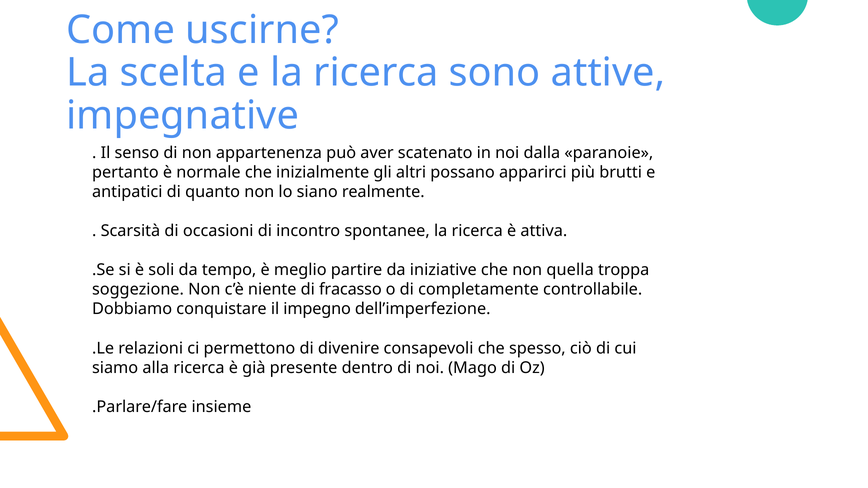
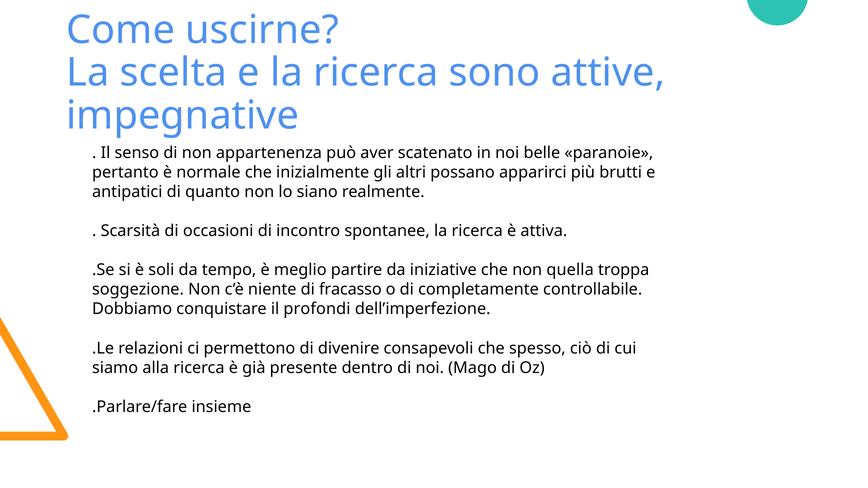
dalla: dalla -> belle
impegno: impegno -> profondi
